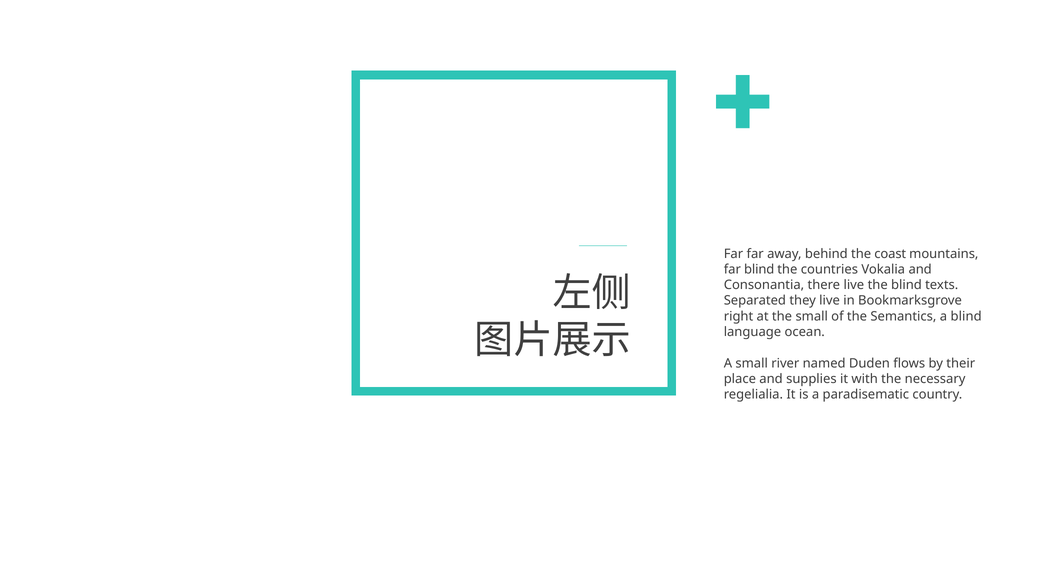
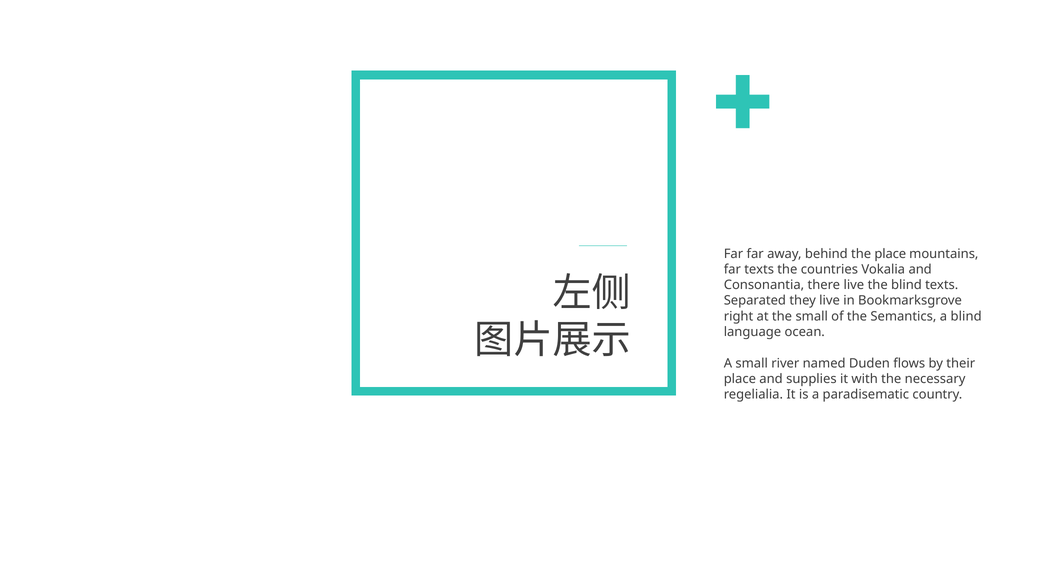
the coast: coast -> place
far blind: blind -> texts
